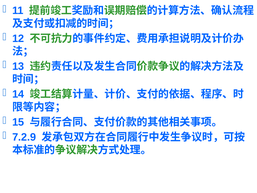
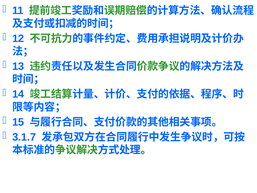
7.2.9: 7.2.9 -> 3.1.7
